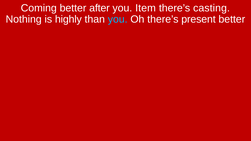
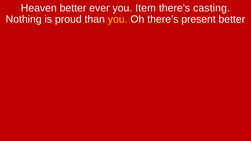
Coming: Coming -> Heaven
after: after -> ever
highly: highly -> proud
you at (118, 19) colour: light blue -> yellow
